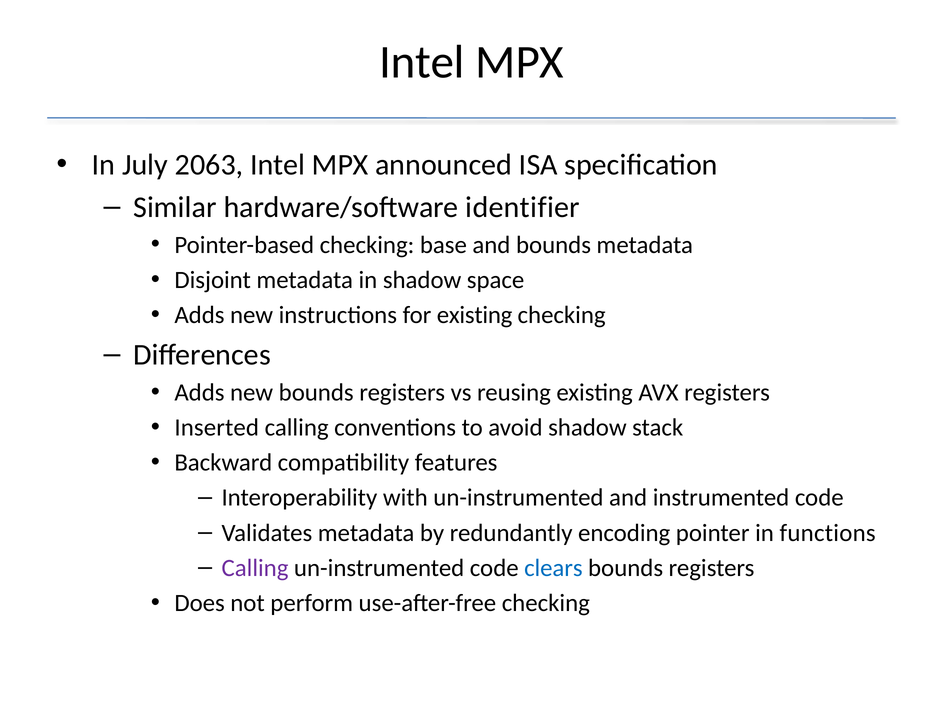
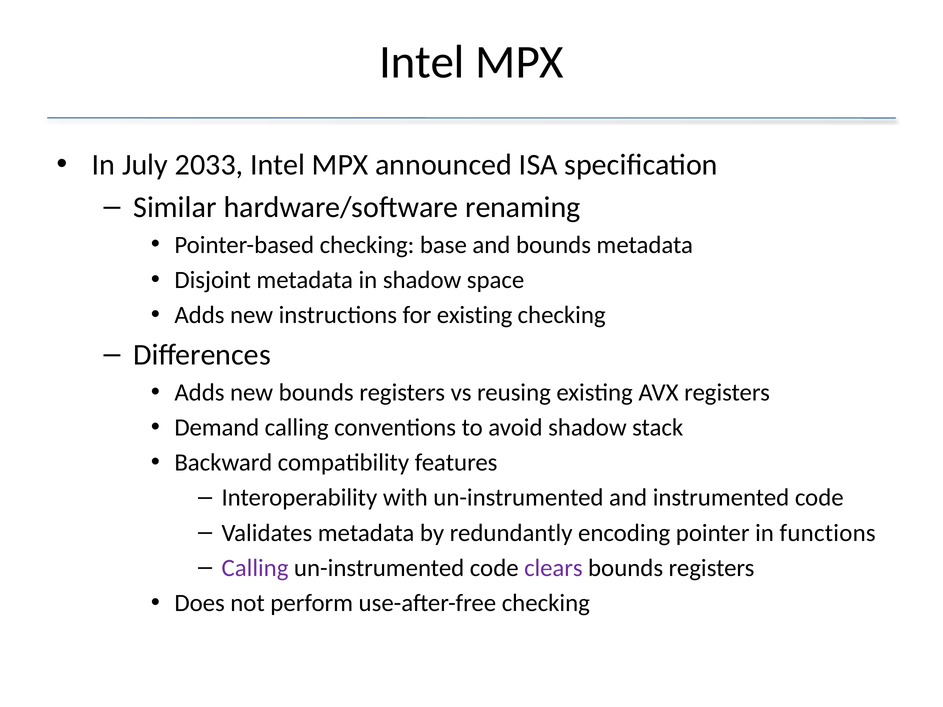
2063: 2063 -> 2033
identifier: identifier -> renaming
Inserted: Inserted -> Demand
clears colour: blue -> purple
